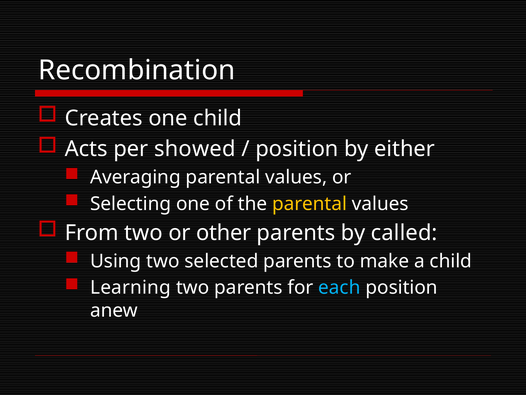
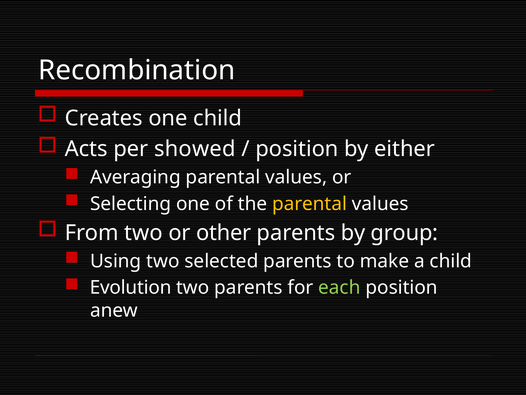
called: called -> group
Learning: Learning -> Evolution
each colour: light blue -> light green
